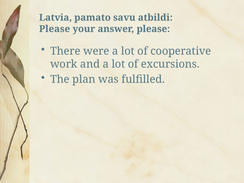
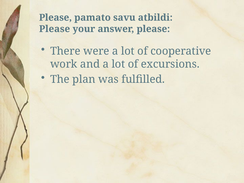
Latvia at (55, 18): Latvia -> Please
